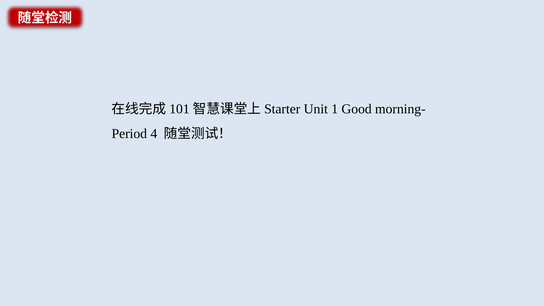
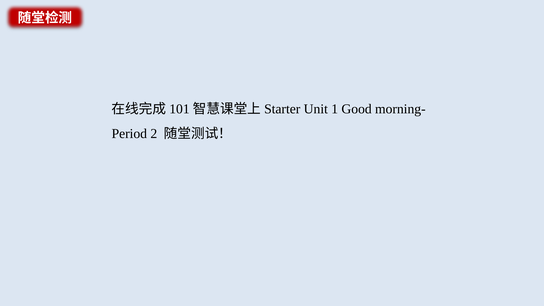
4: 4 -> 2
